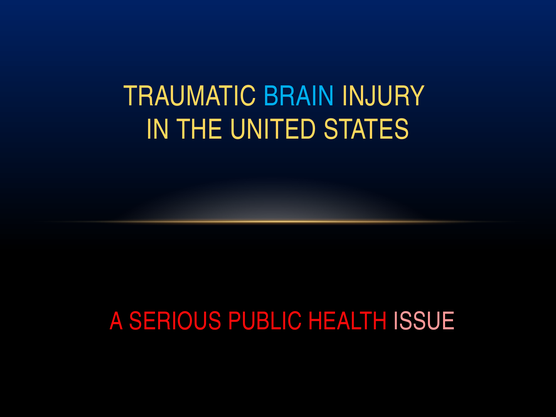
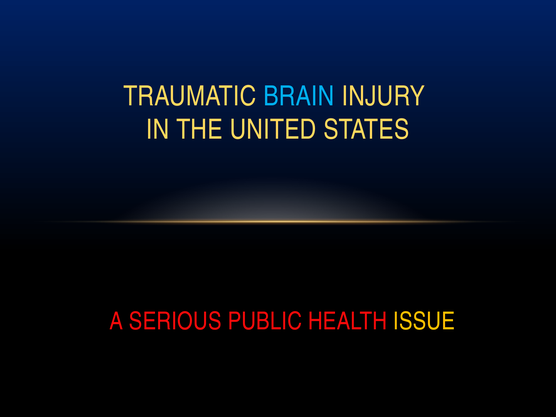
ISSUE colour: pink -> yellow
